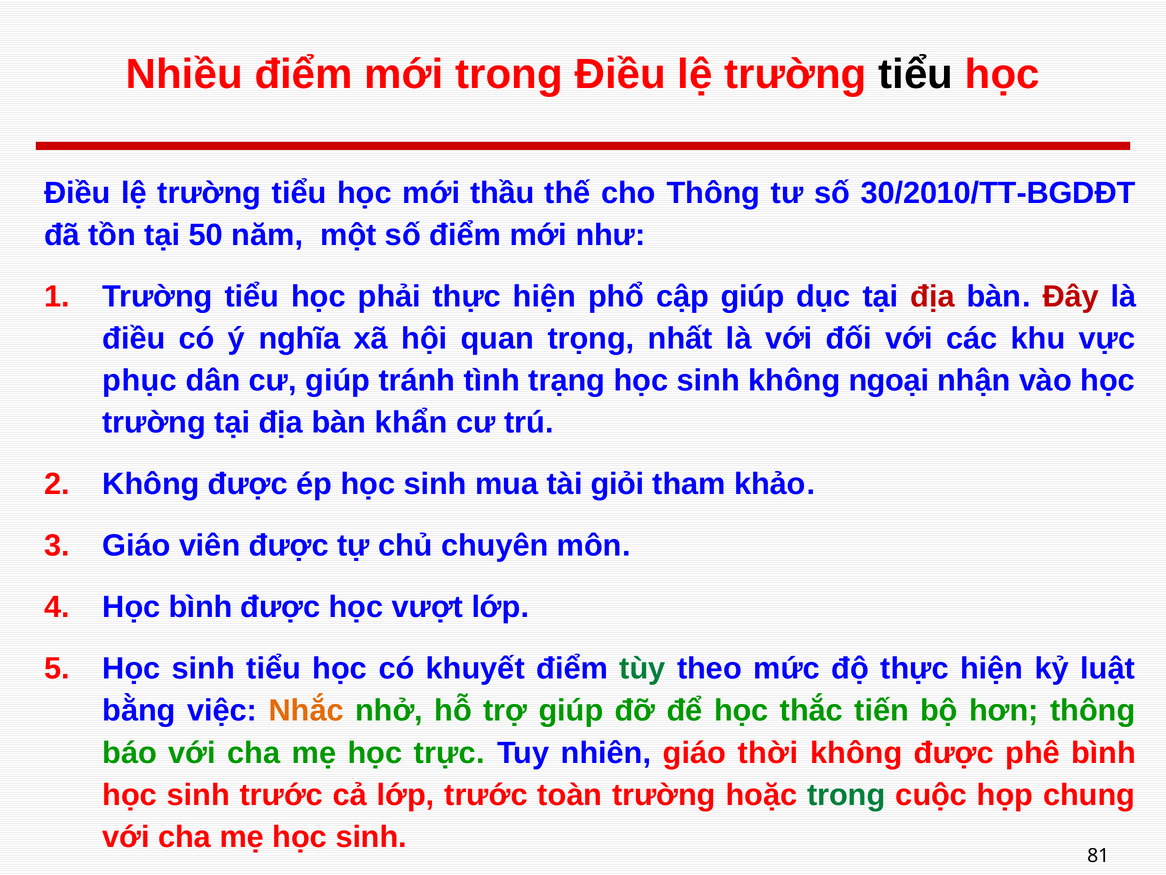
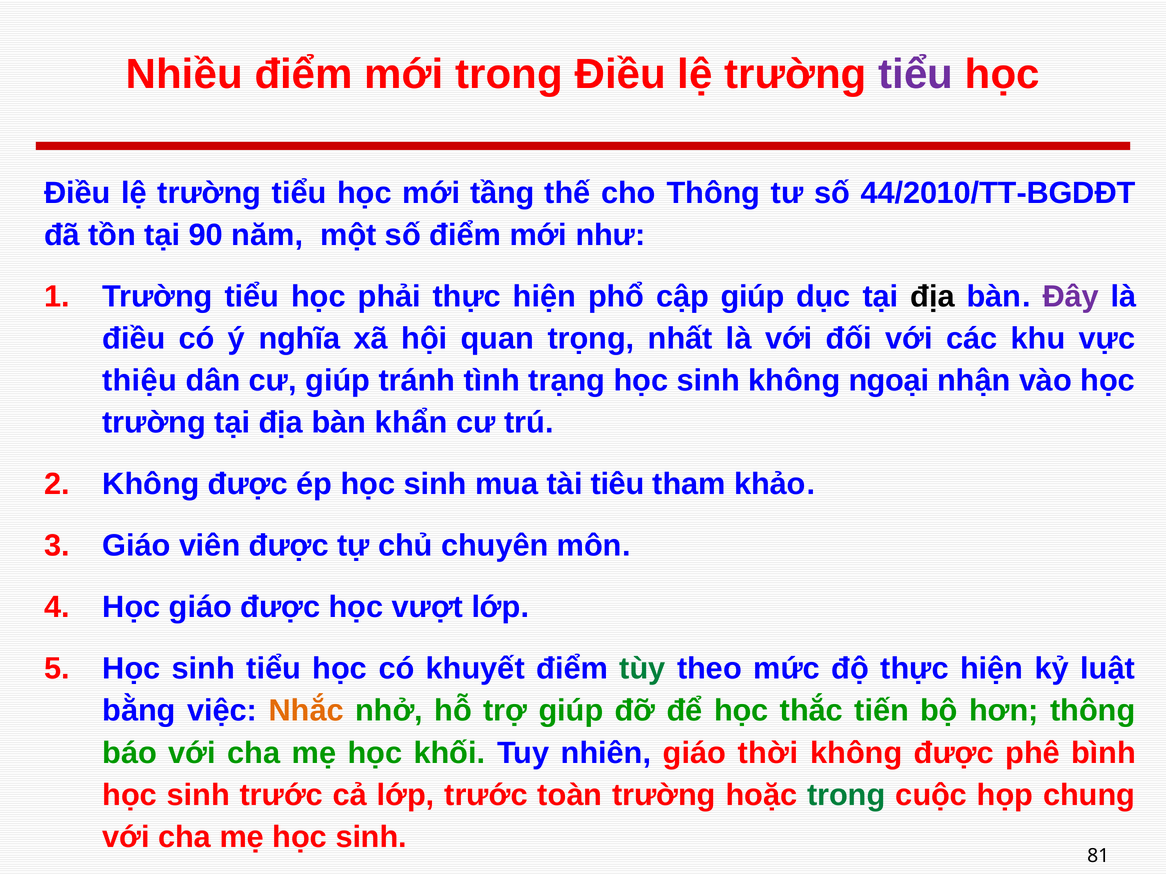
tiểu at (916, 74) colour: black -> purple
thầu: thầu -> tầng
30/2010/TT-BGDĐT: 30/2010/TT-BGDĐT -> 44/2010/TT-BGDĐT
50: 50 -> 90
địa at (932, 296) colour: red -> black
Đây colour: red -> purple
phục: phục -> thiệu
giỏi: giỏi -> tiêu
Học bình: bình -> giáo
trực: trực -> khối
